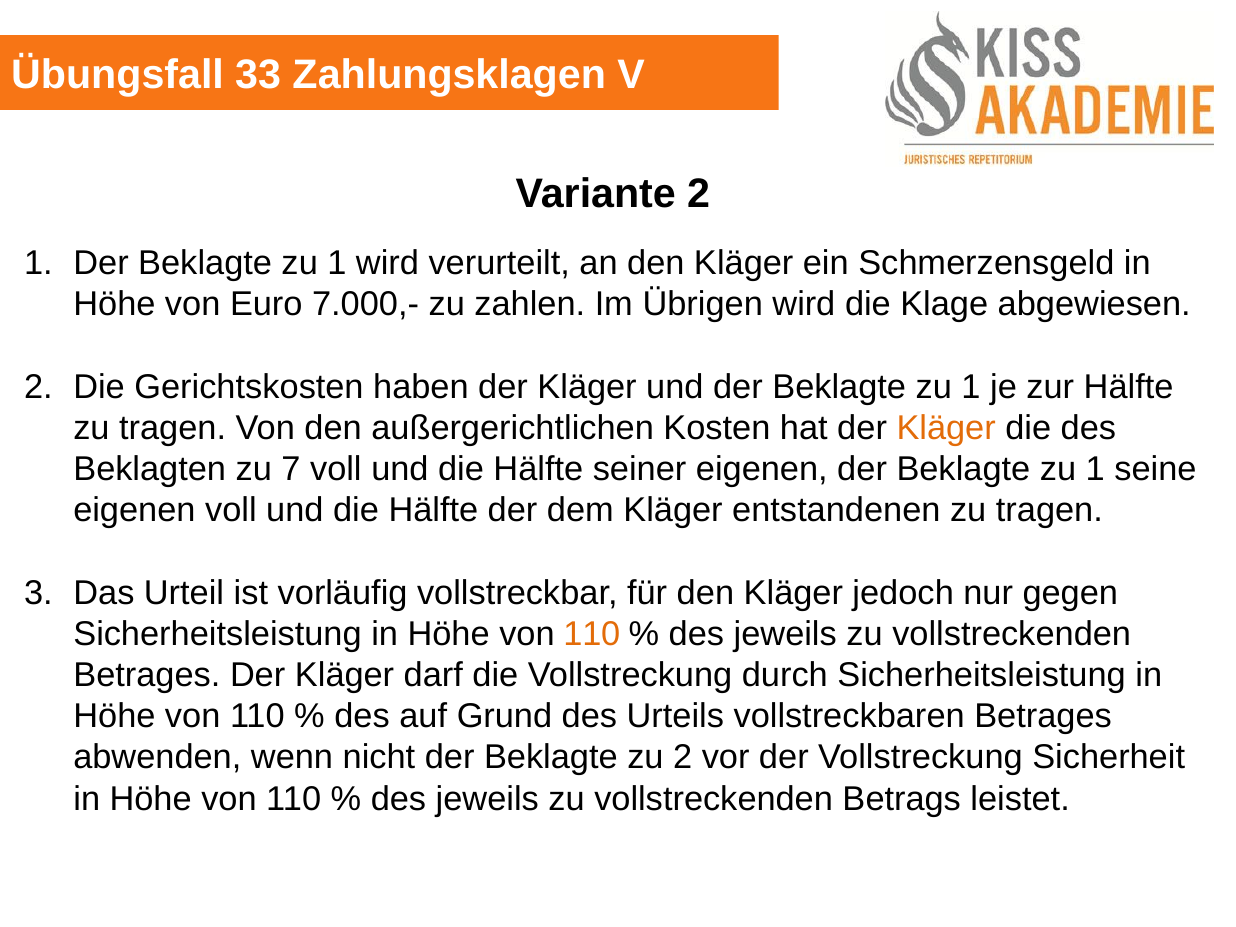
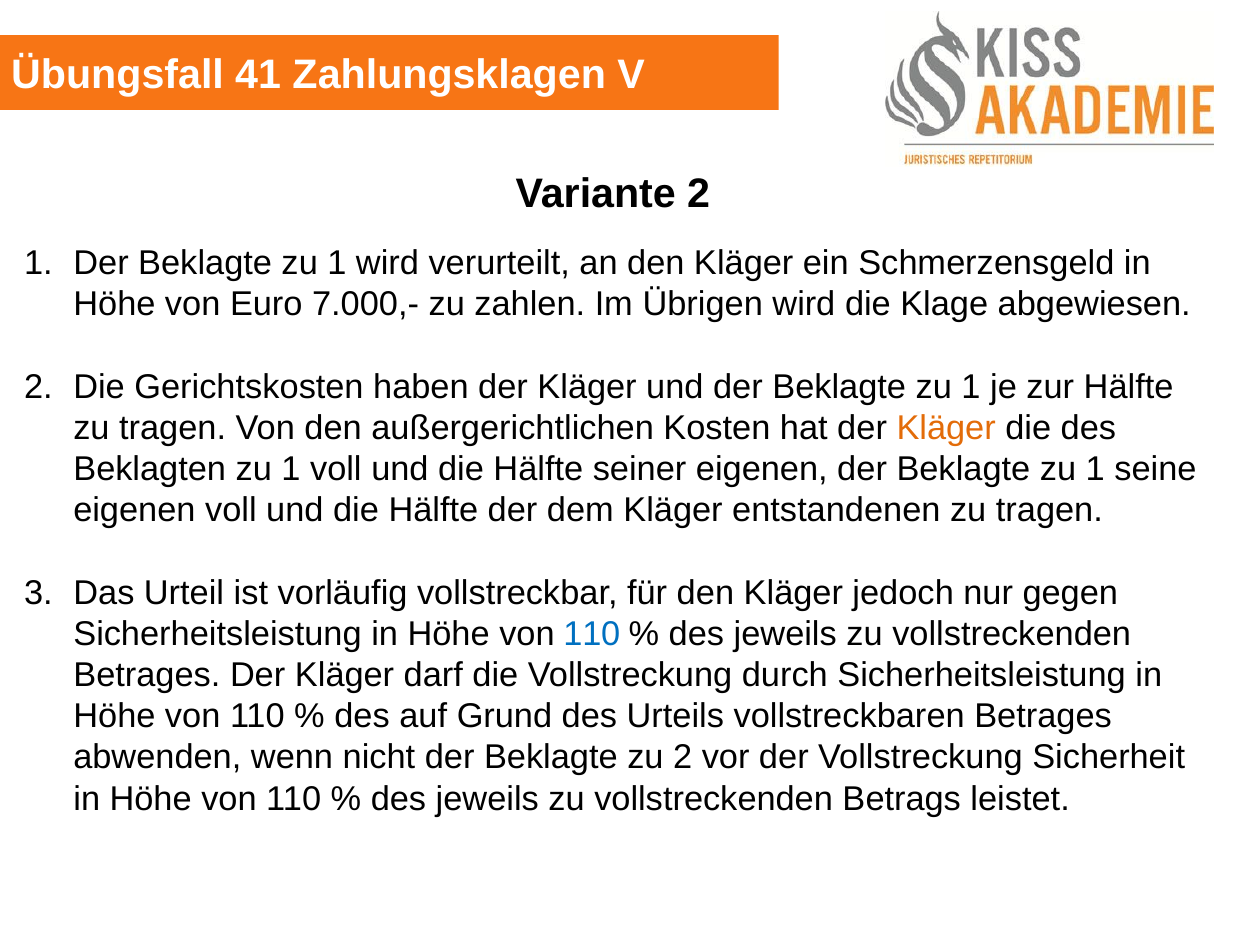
33: 33 -> 41
Beklagten zu 7: 7 -> 1
110 at (592, 634) colour: orange -> blue
